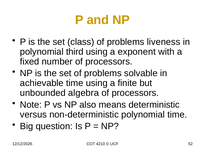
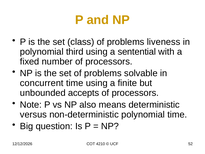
exponent: exponent -> sentential
achievable: achievable -> concurrent
algebra: algebra -> accepts
